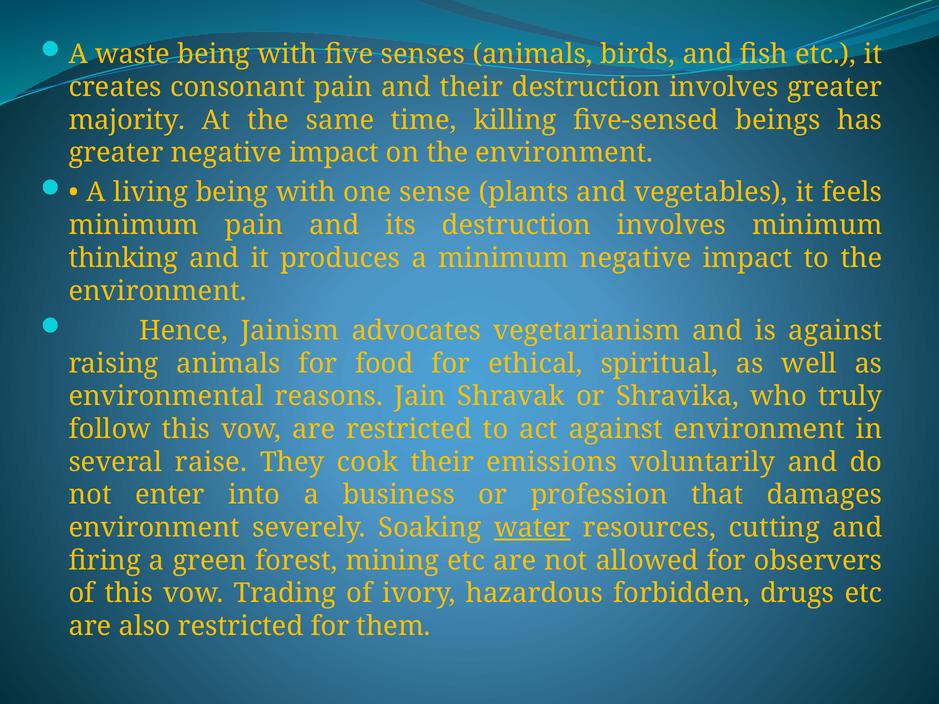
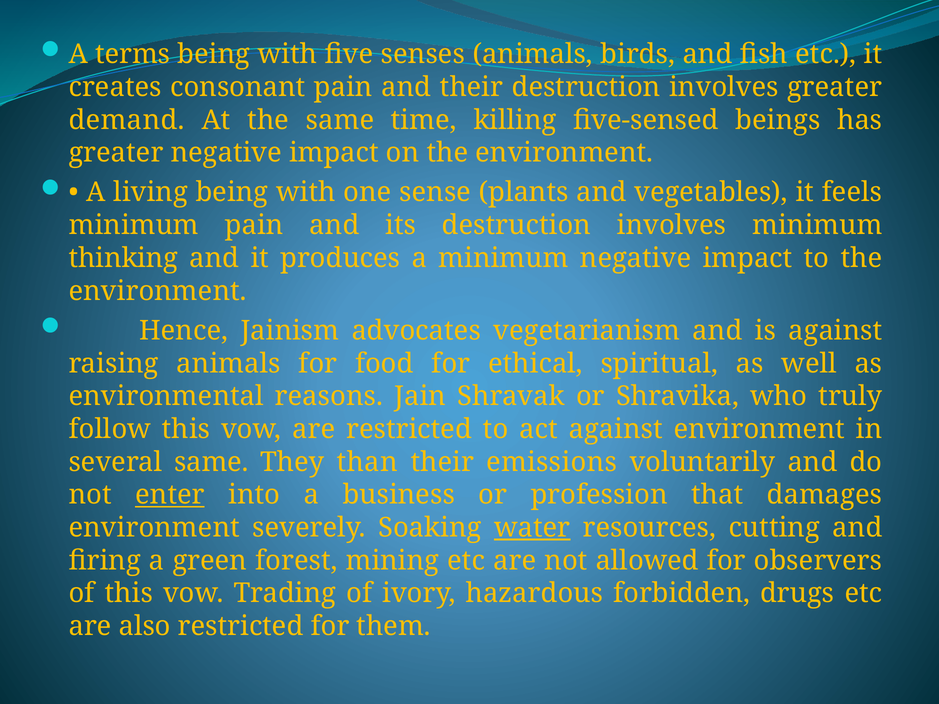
waste: waste -> terms
majority: majority -> demand
several raise: raise -> same
cook: cook -> than
enter underline: none -> present
